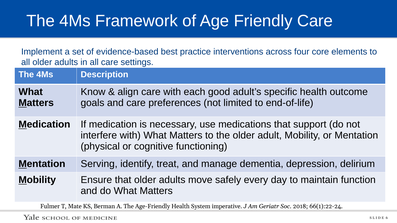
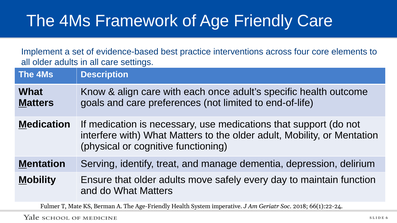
good: good -> once
